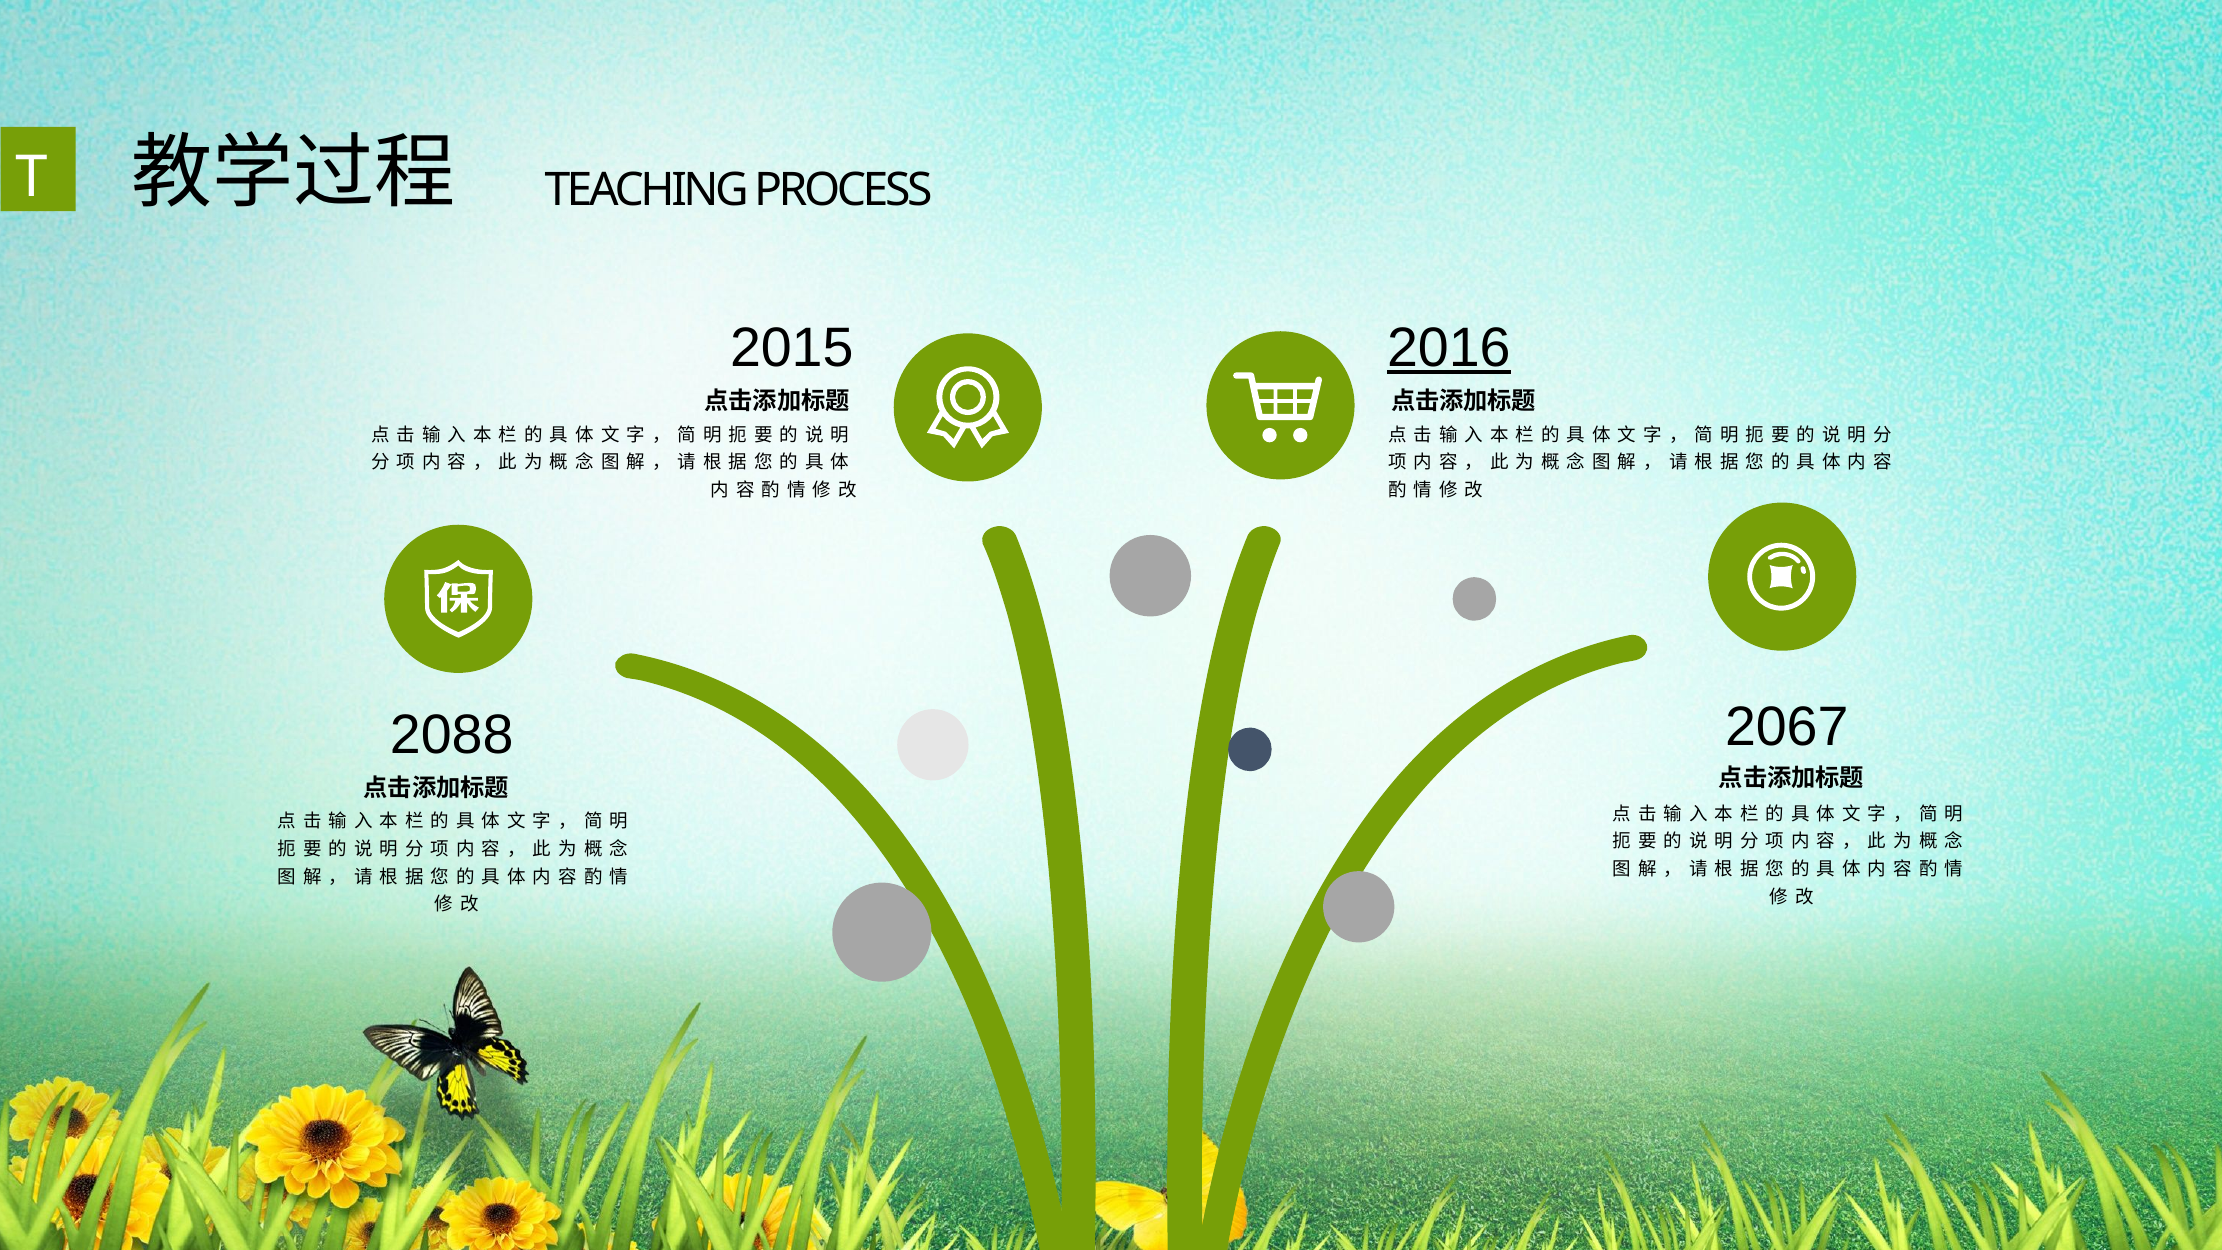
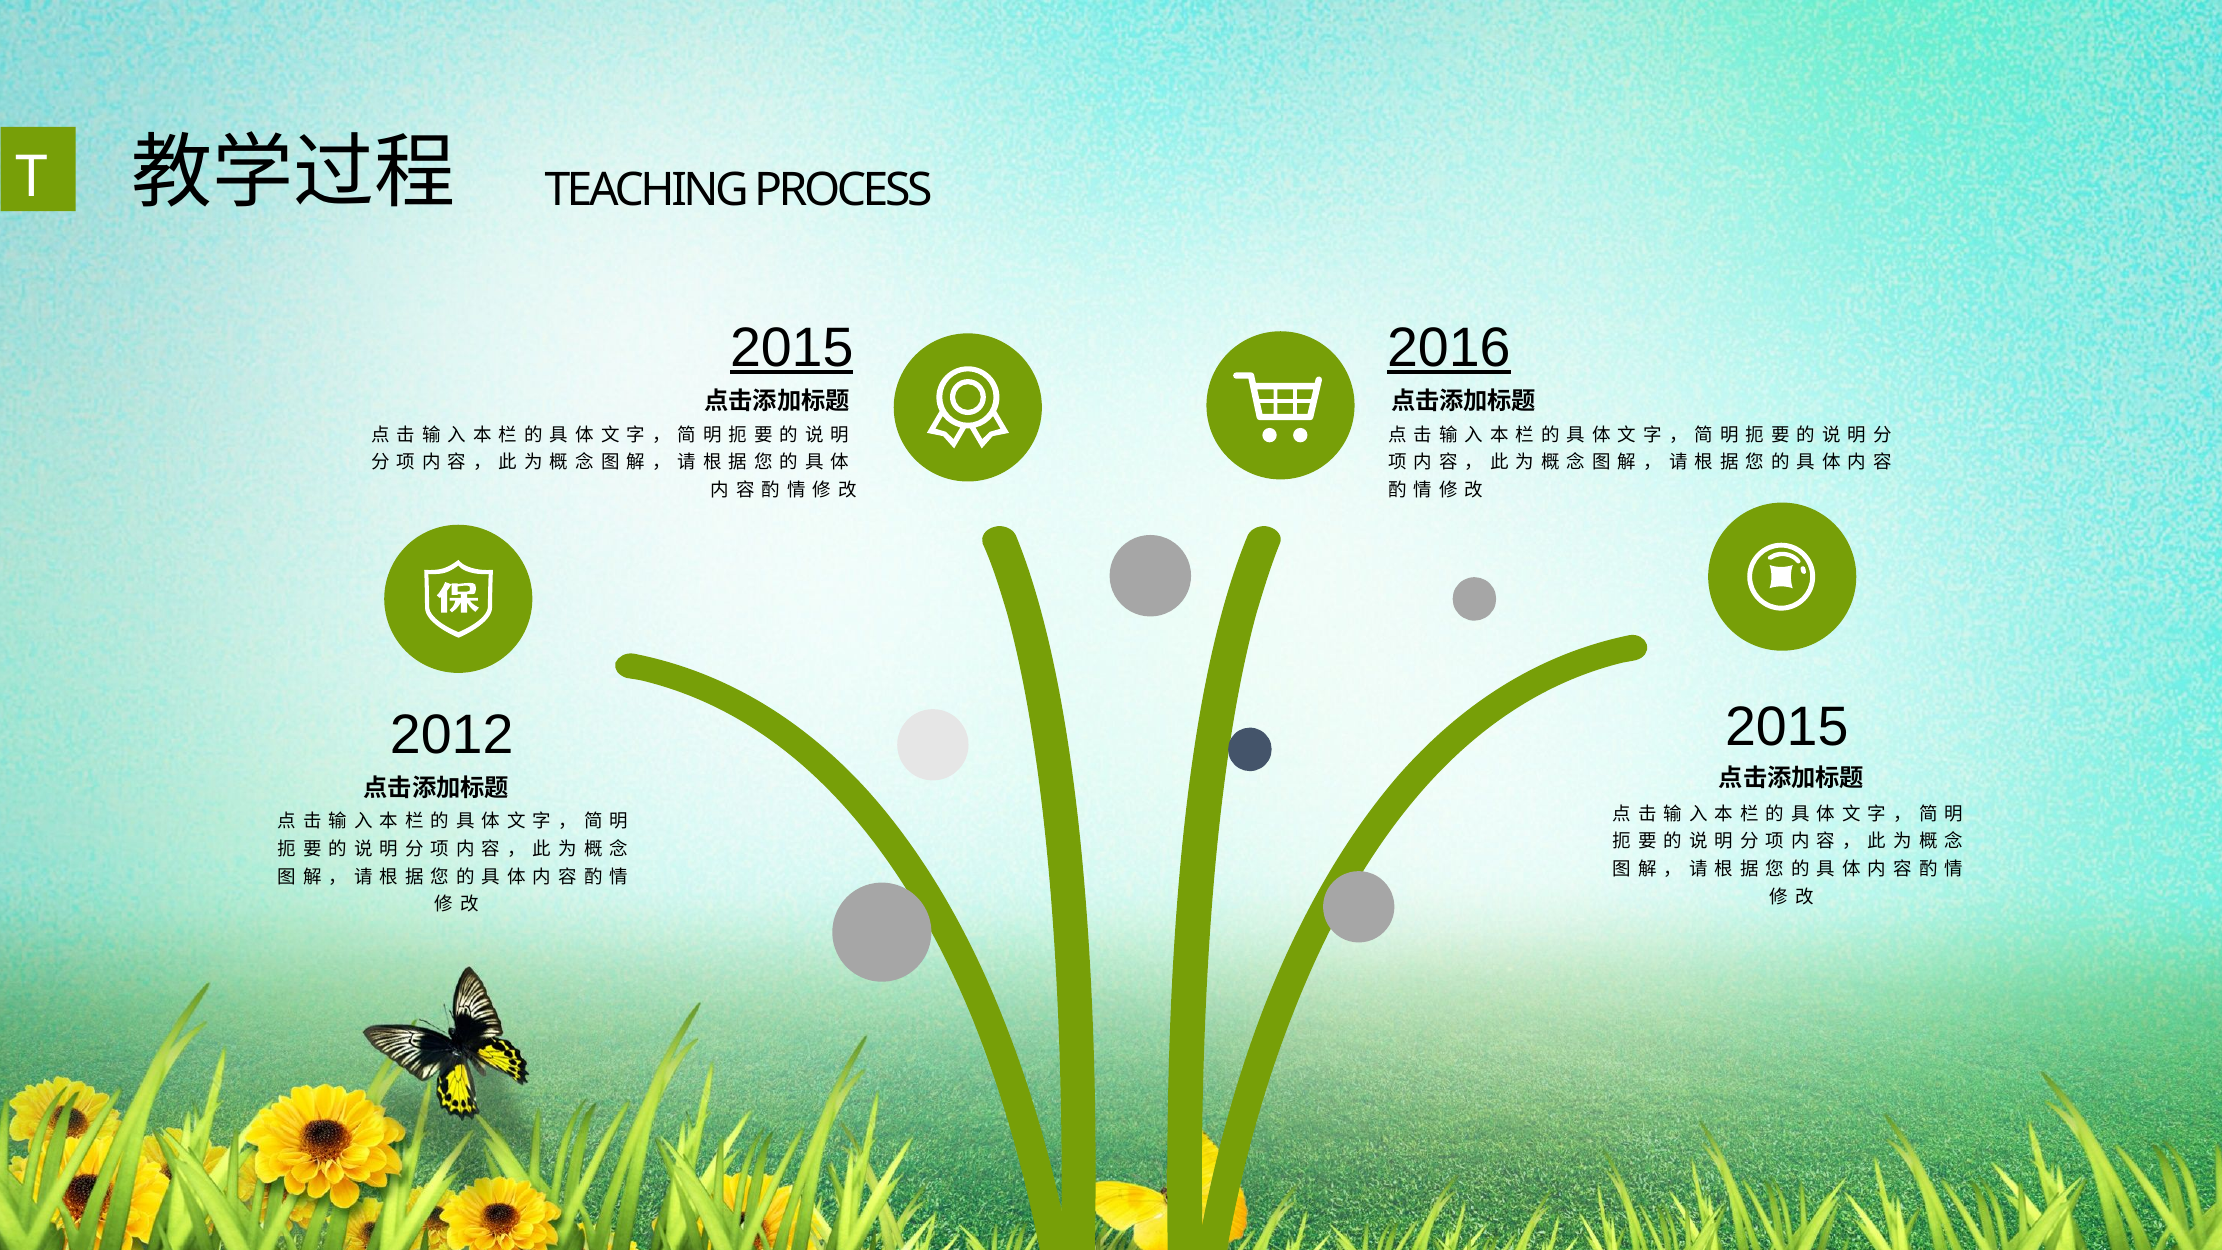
2015 at (792, 348) underline: none -> present
2067 at (1787, 727): 2067 -> 2015
2088: 2088 -> 2012
